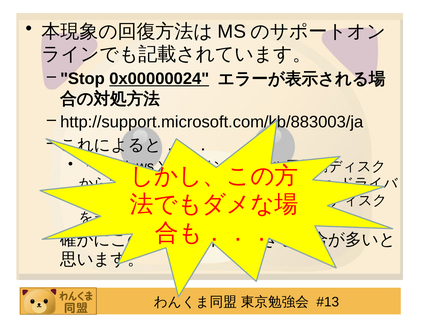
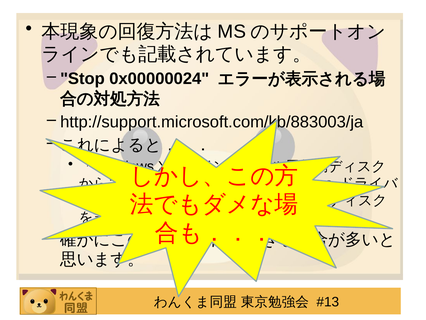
0x00000024 underline: present -> none
